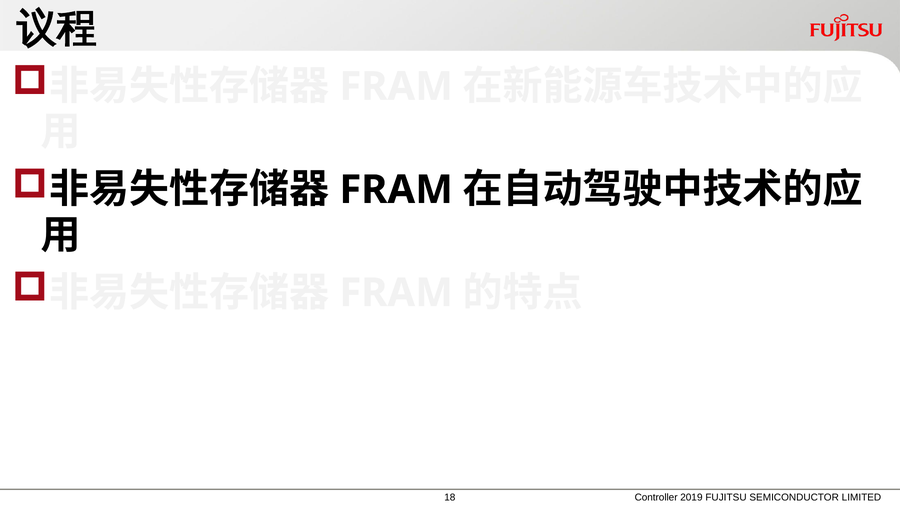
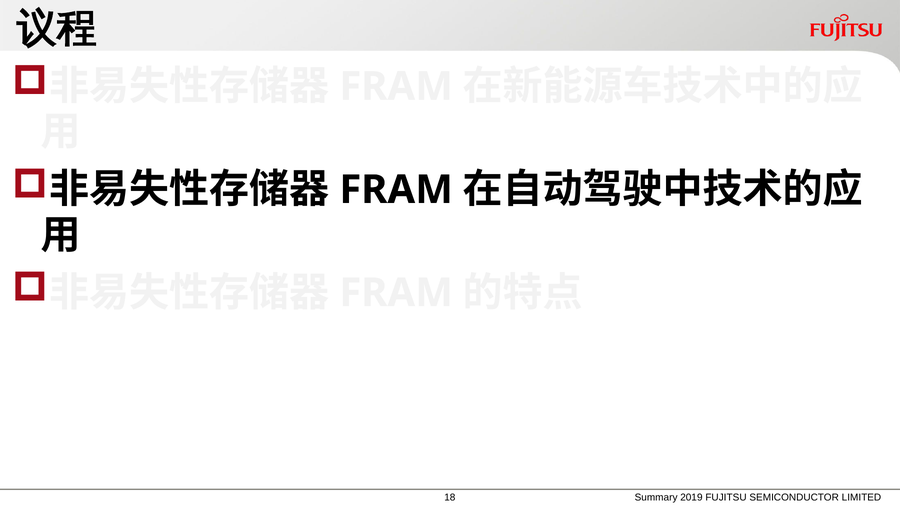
Controller: Controller -> Summary
